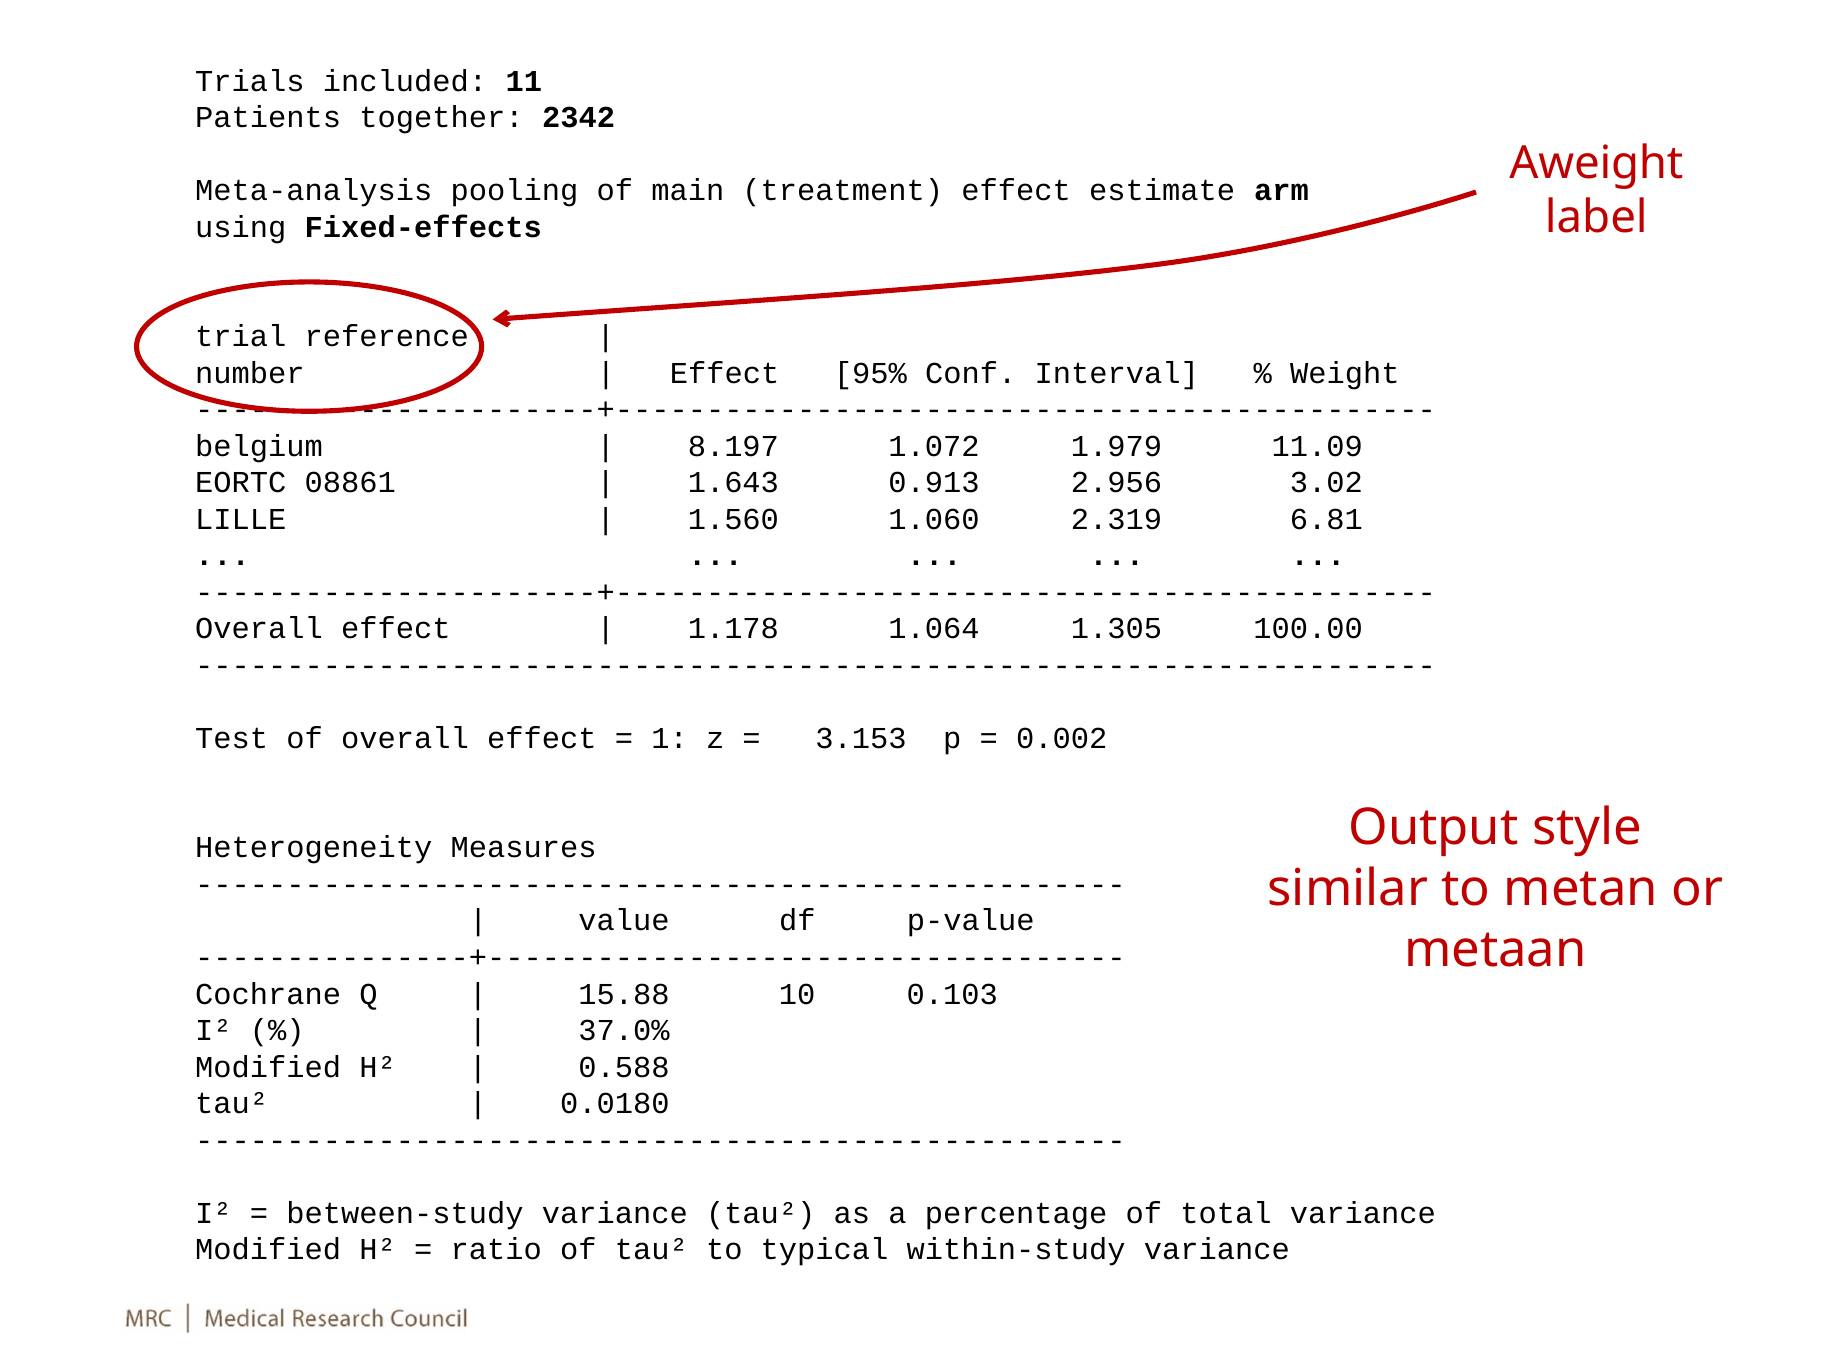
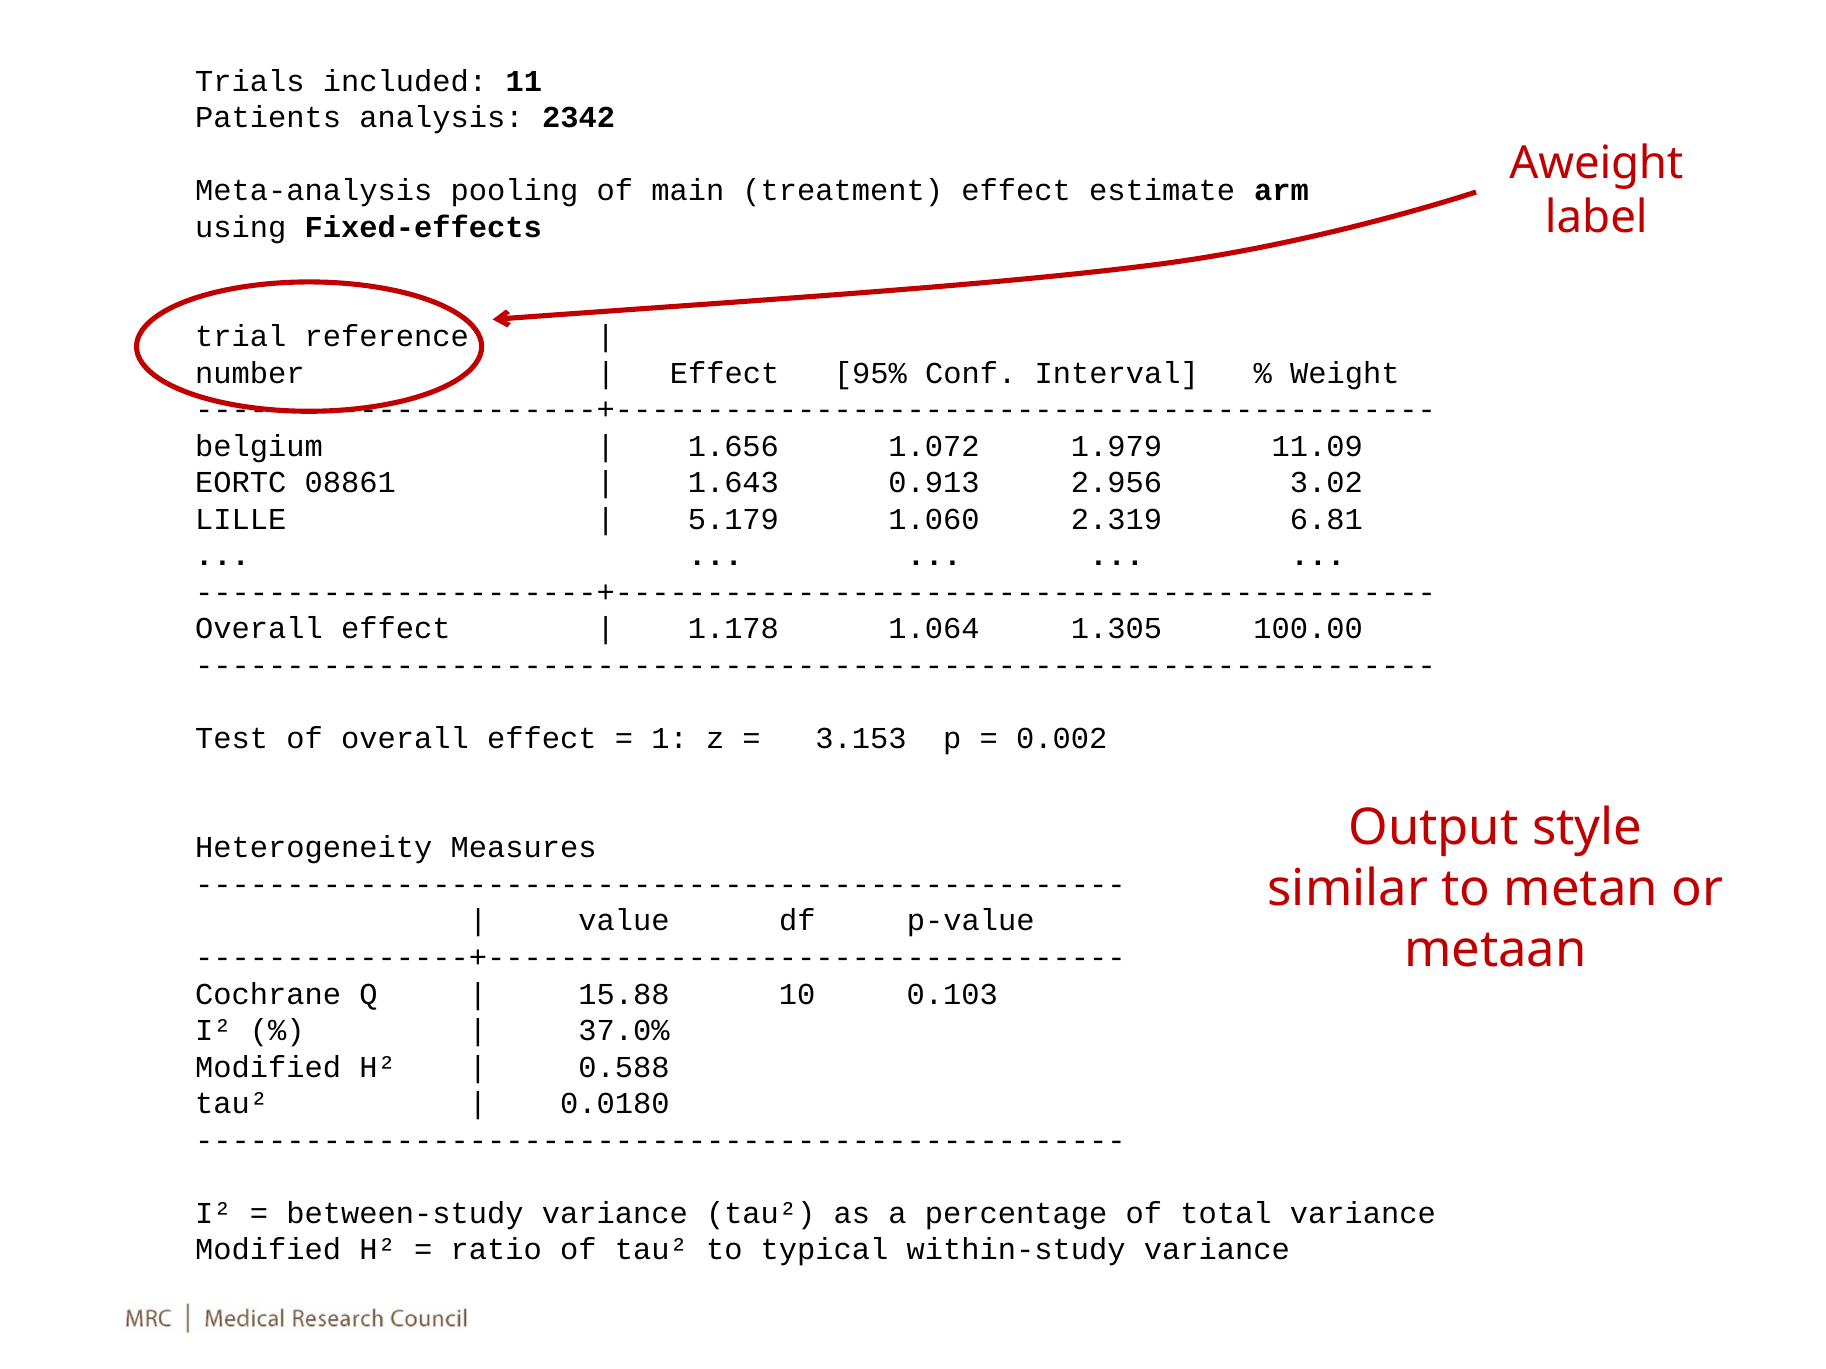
together: together -> analysis
8.197: 8.197 -> 1.656
1.560: 1.560 -> 5.179
